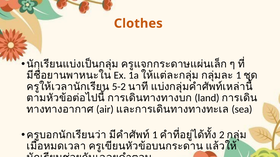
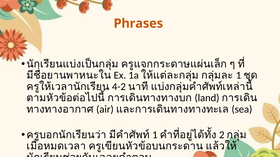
Clothes: Clothes -> Phrases
5-2: 5-2 -> 4-2
